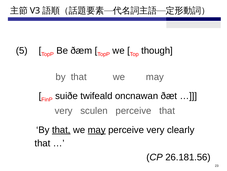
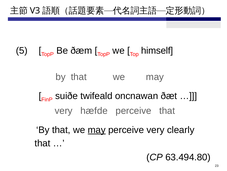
though: though -> himself
sculen: sculen -> hæfde
that at (61, 129) underline: present -> none
26.181.56: 26.181.56 -> 63.494.80
